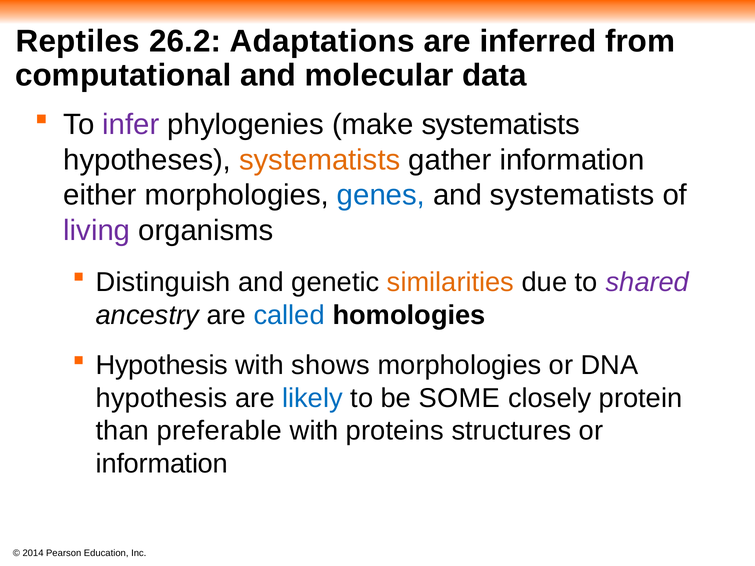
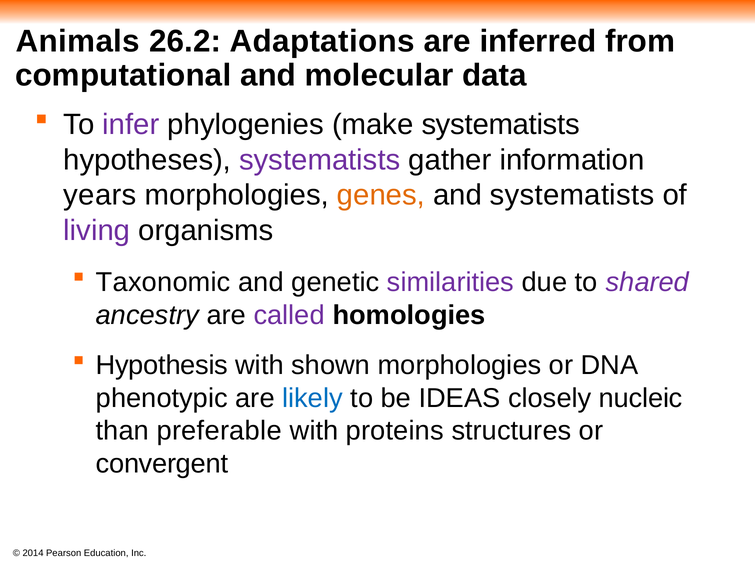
Reptiles: Reptiles -> Animals
systematists at (320, 160) colour: orange -> purple
either: either -> years
genes colour: blue -> orange
Distinguish: Distinguish -> Taxonomic
similarities colour: orange -> purple
called colour: blue -> purple
shows: shows -> shown
hypothesis at (162, 398): hypothesis -> phenotypic
SOME: SOME -> IDEAS
protein: protein -> nucleic
information at (162, 464): information -> convergent
